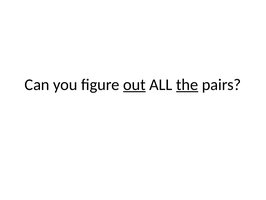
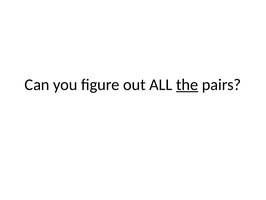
out underline: present -> none
